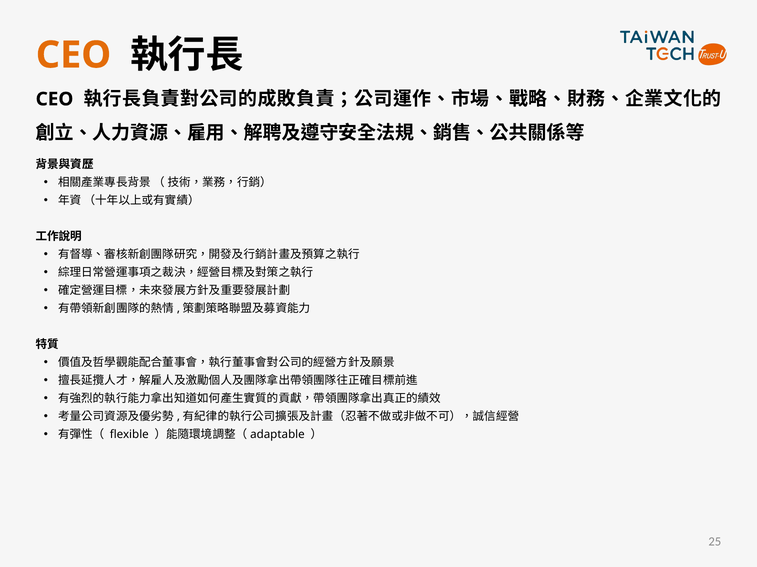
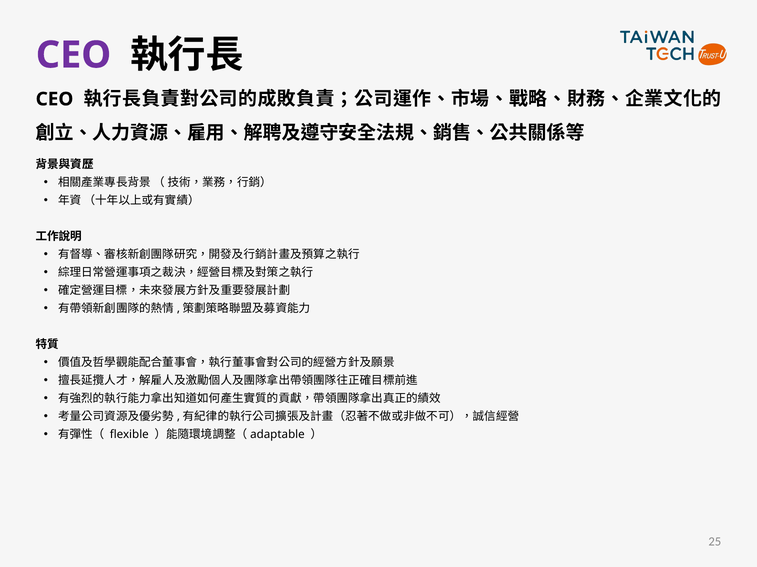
CEO at (73, 55) colour: orange -> purple
